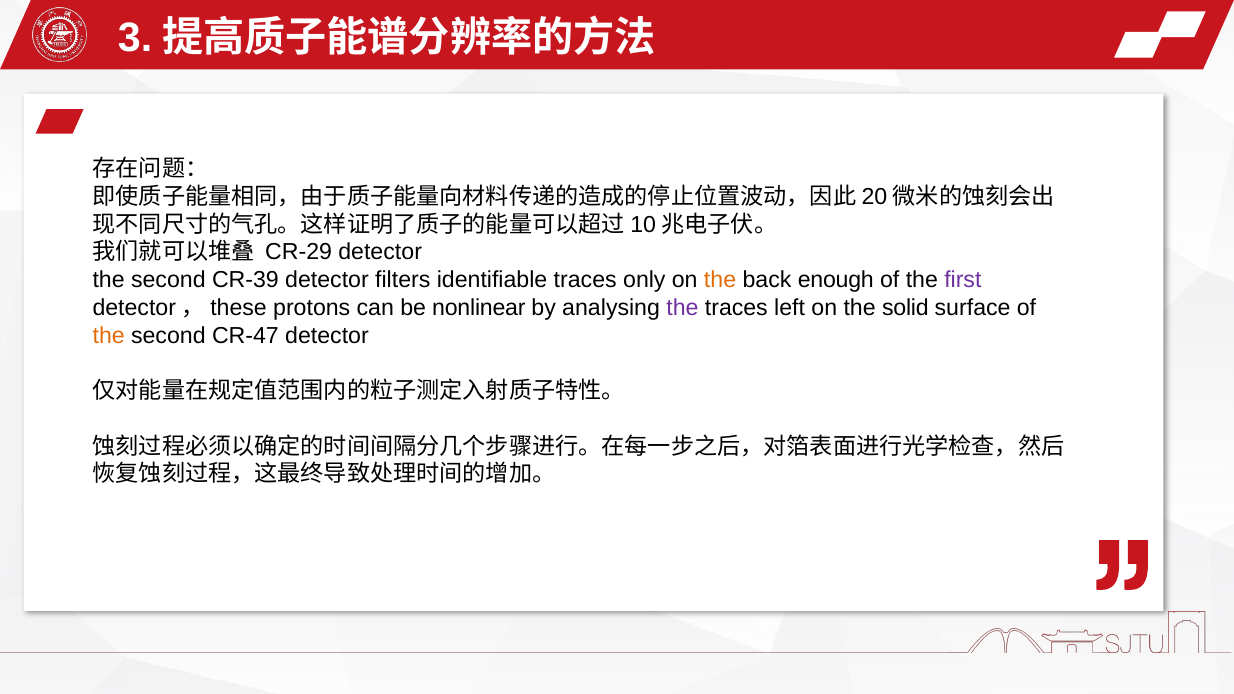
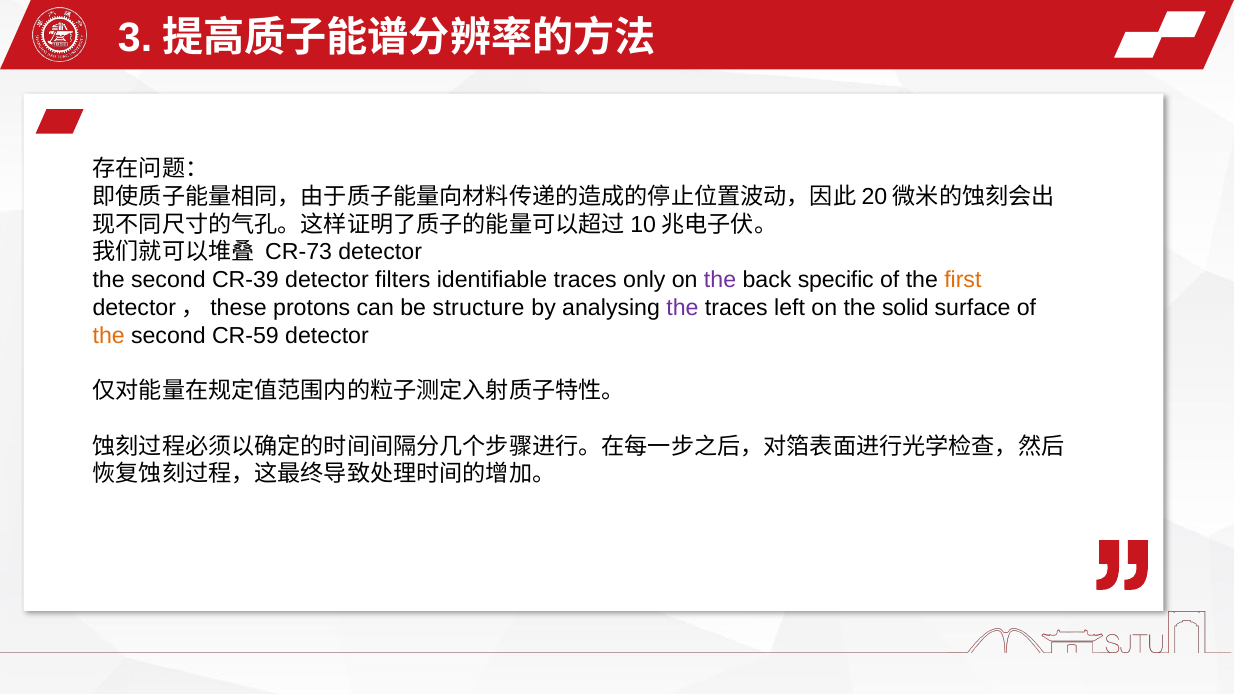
CR-29: CR-29 -> CR-73
the at (720, 280) colour: orange -> purple
enough: enough -> specific
first colour: purple -> orange
nonlinear: nonlinear -> structure
CR-47: CR-47 -> CR-59
